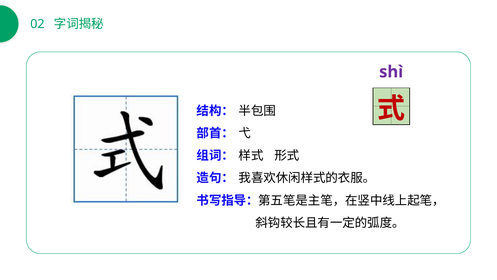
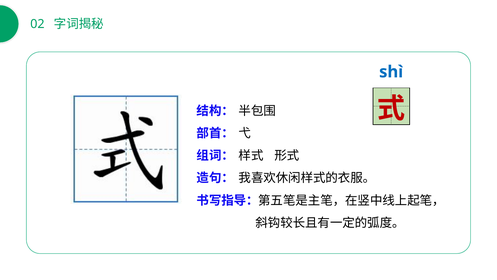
shì colour: purple -> blue
